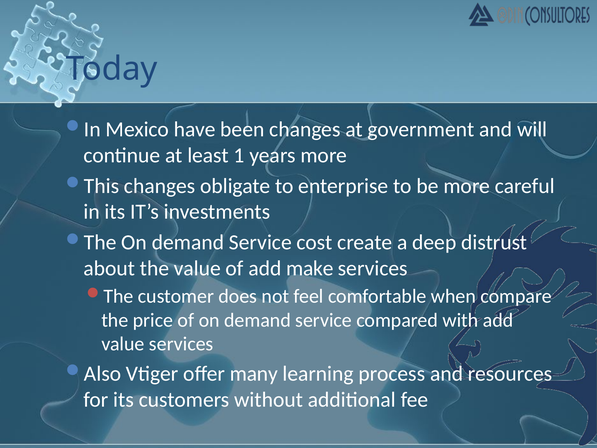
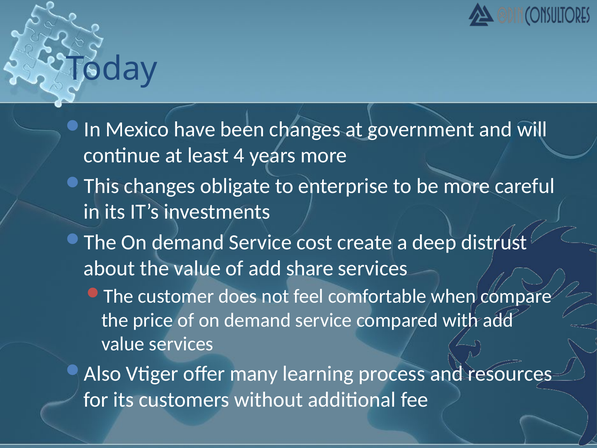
1: 1 -> 4
make: make -> share
